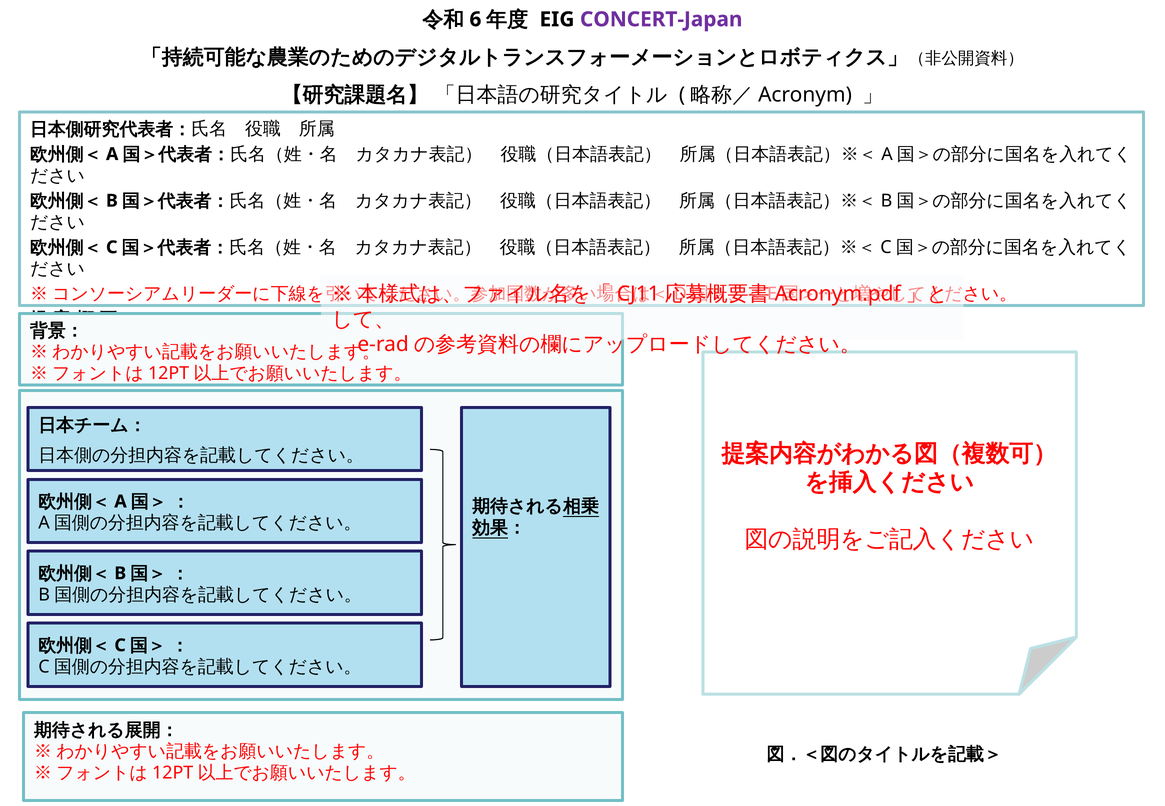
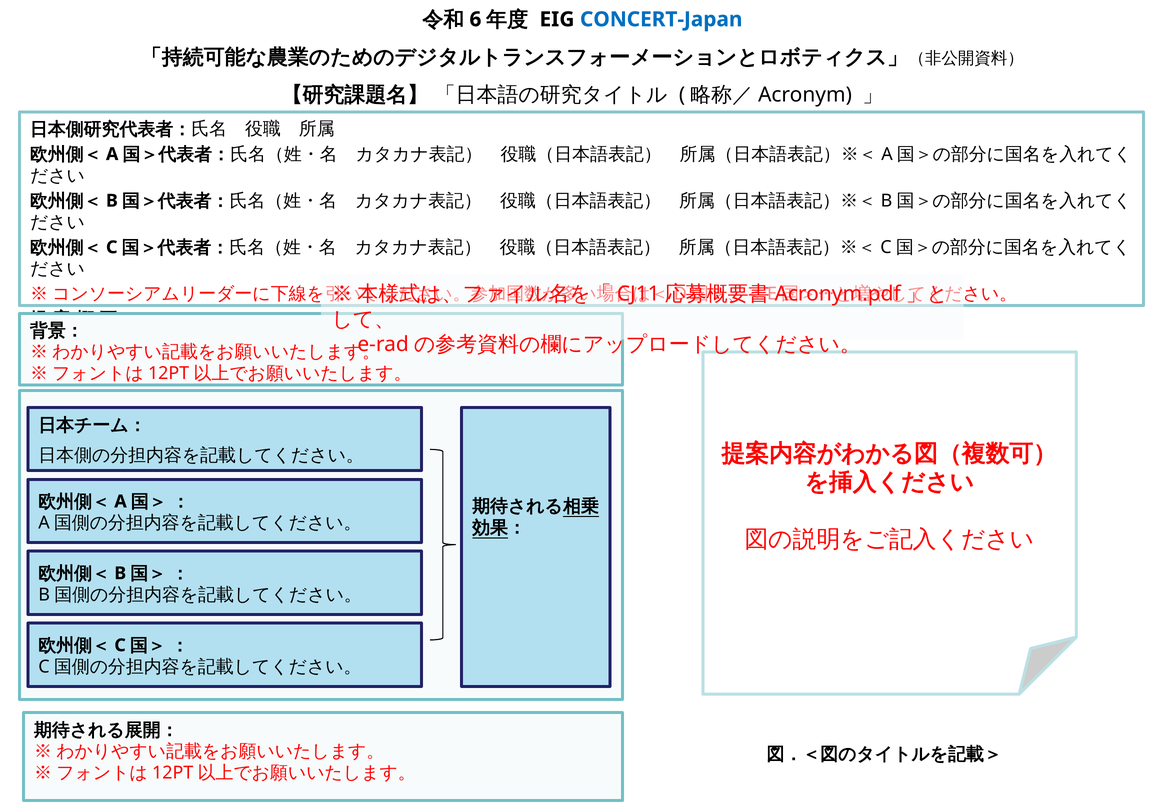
CONCERT-Japan colour: purple -> blue
